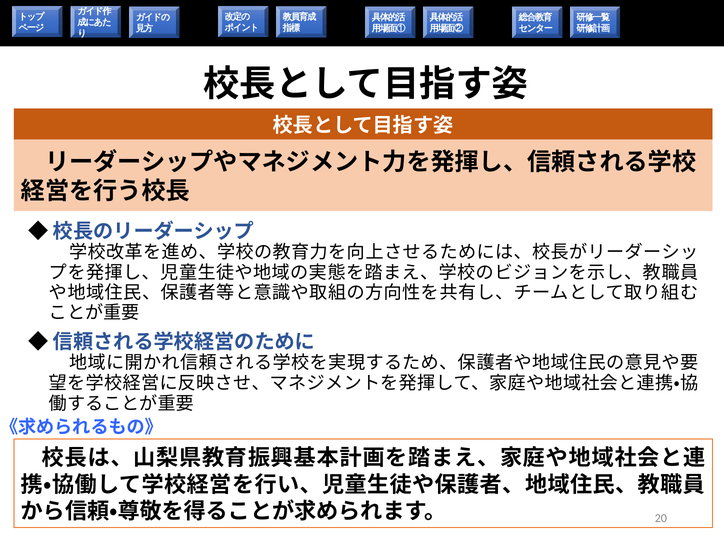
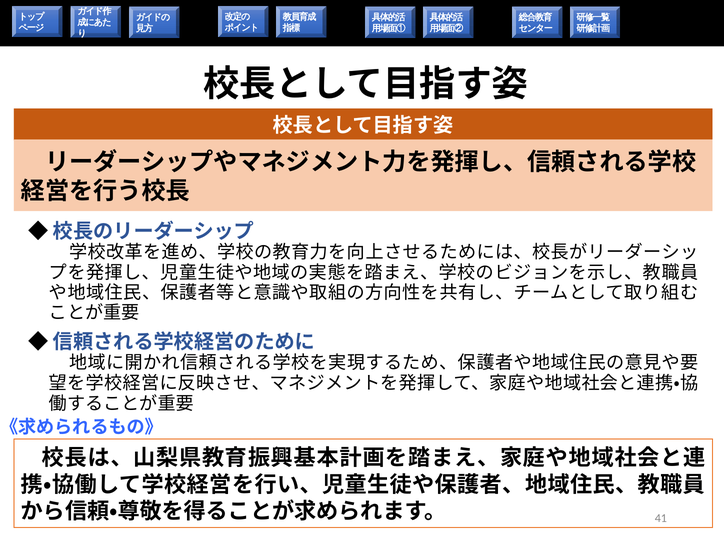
20: 20 -> 41
